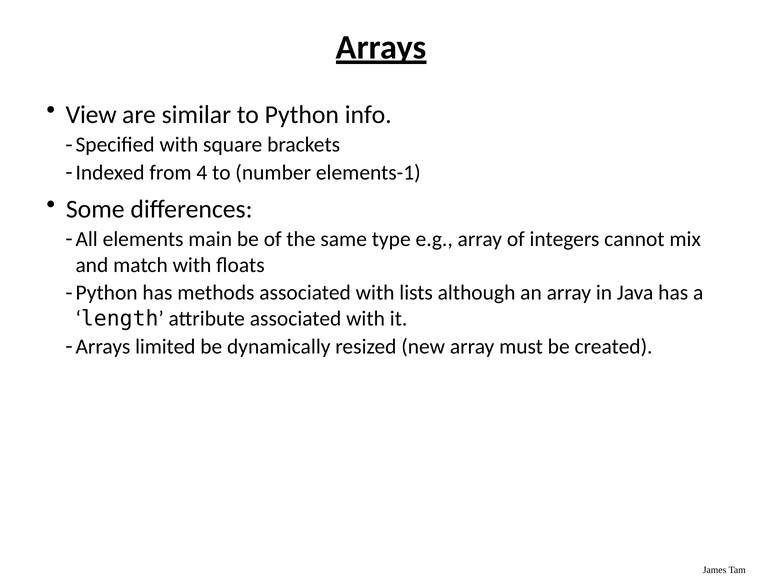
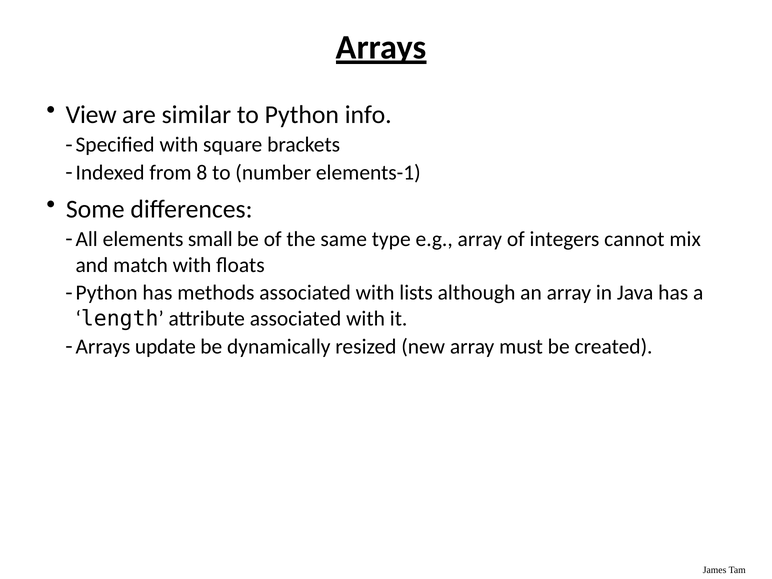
4: 4 -> 8
main: main -> small
limited: limited -> update
